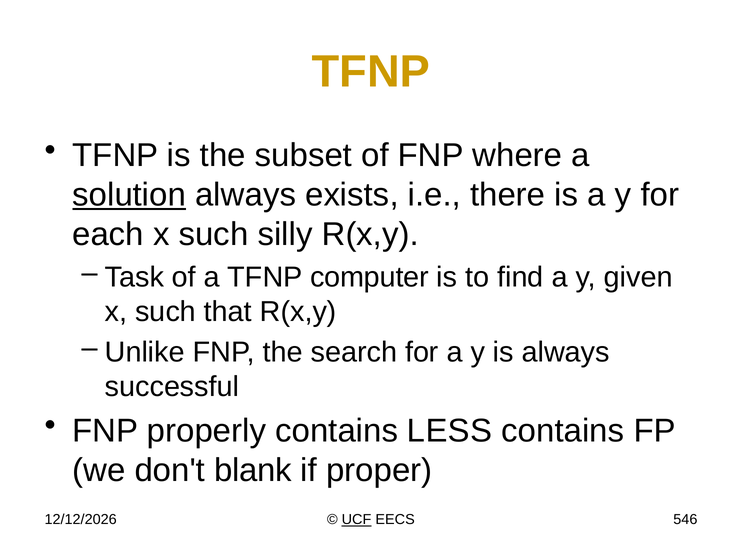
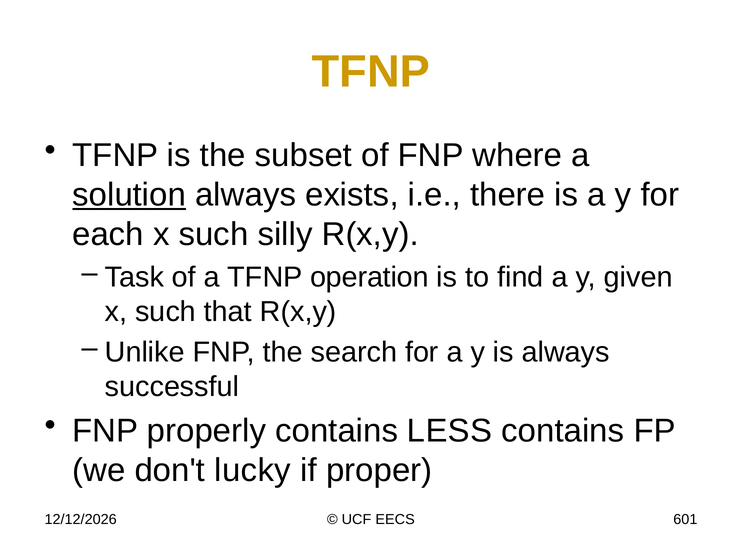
computer: computer -> operation
blank: blank -> lucky
UCF underline: present -> none
546: 546 -> 601
